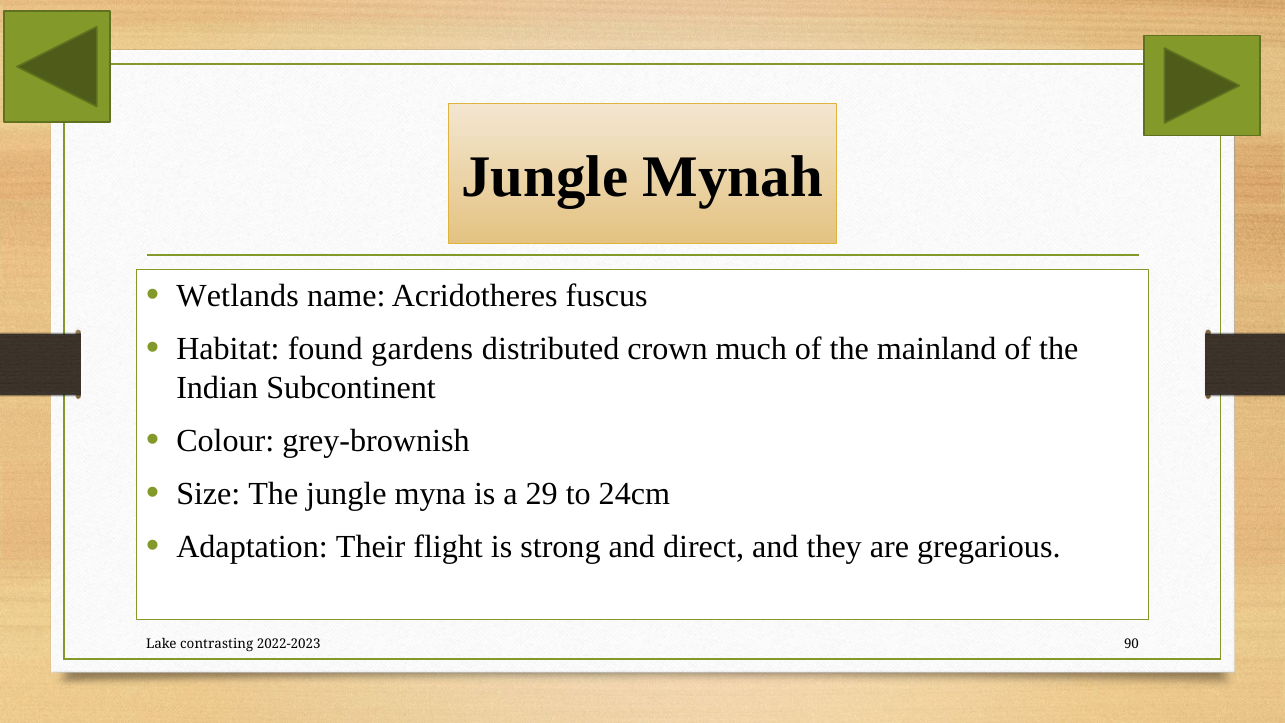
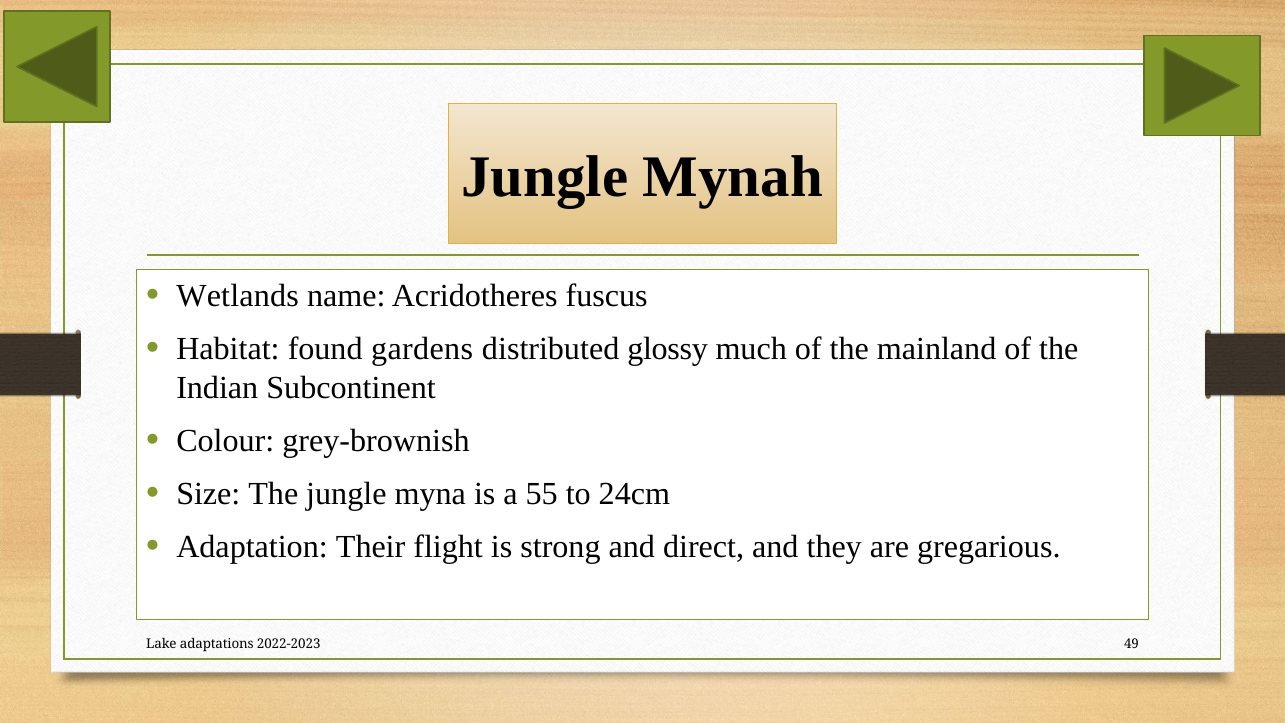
crown: crown -> glossy
29: 29 -> 55
contrasting: contrasting -> adaptations
90: 90 -> 49
